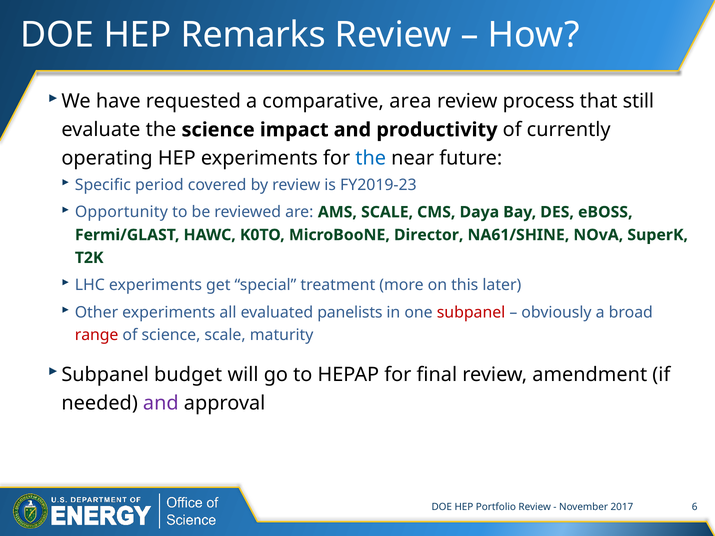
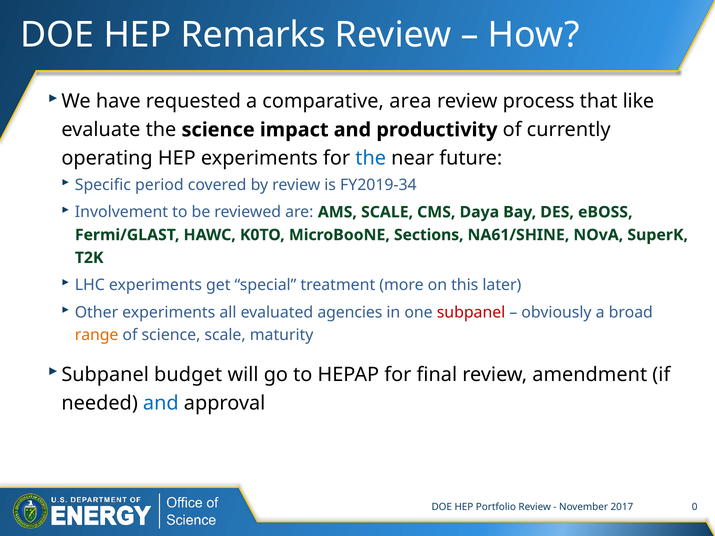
still: still -> like
FY2019-23: FY2019-23 -> FY2019-34
Opportunity: Opportunity -> Involvement
Director: Director -> Sections
panelists: panelists -> agencies
range colour: red -> orange
and at (161, 403) colour: purple -> blue
6: 6 -> 0
